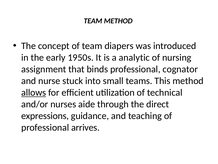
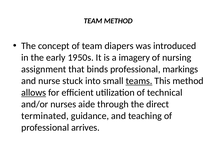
analytic: analytic -> imagery
cognator: cognator -> markings
teams underline: none -> present
expressions: expressions -> terminated
